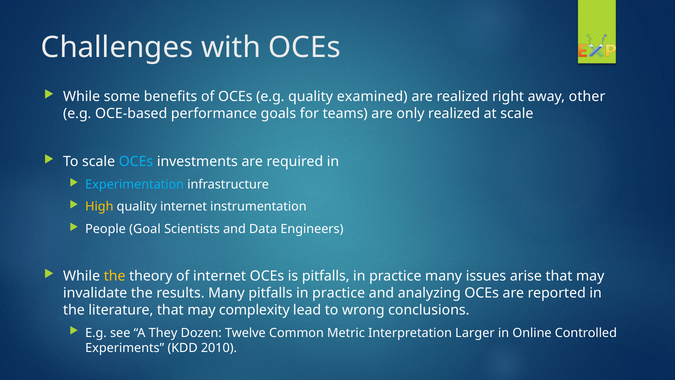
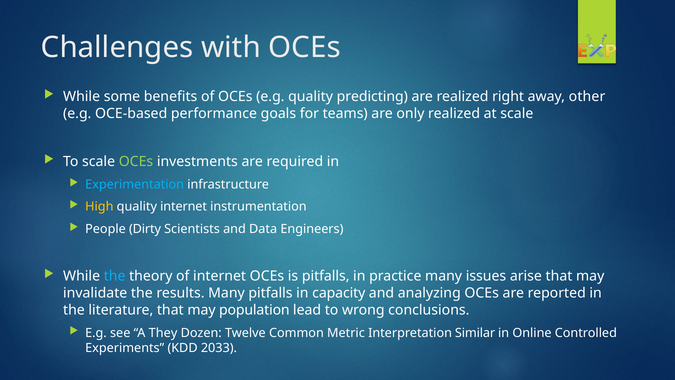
examined: examined -> predicting
OCEs at (136, 161) colour: light blue -> light green
Goal: Goal -> Dirty
the at (115, 276) colour: yellow -> light blue
Many pitfalls in practice: practice -> capacity
complexity: complexity -> population
Larger: Larger -> Similar
2010: 2010 -> 2033
